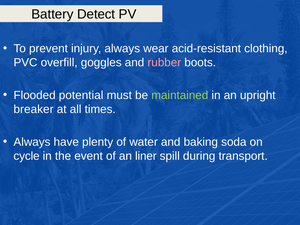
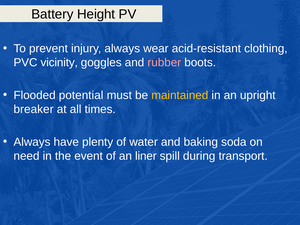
Detect: Detect -> Height
overfill: overfill -> vicinity
maintained colour: light green -> yellow
cycle: cycle -> need
